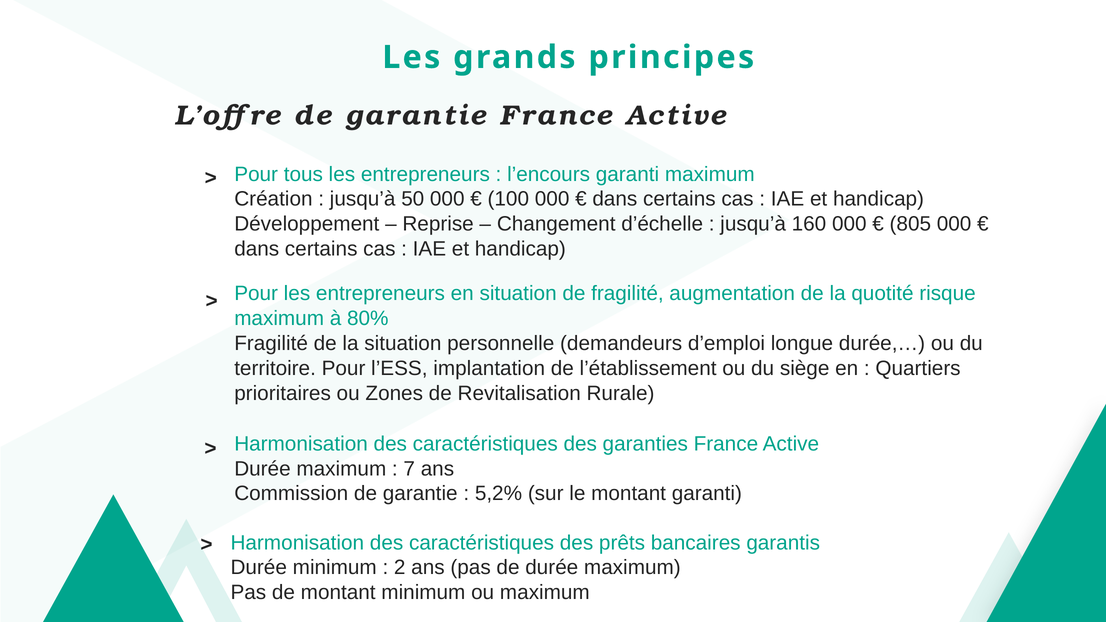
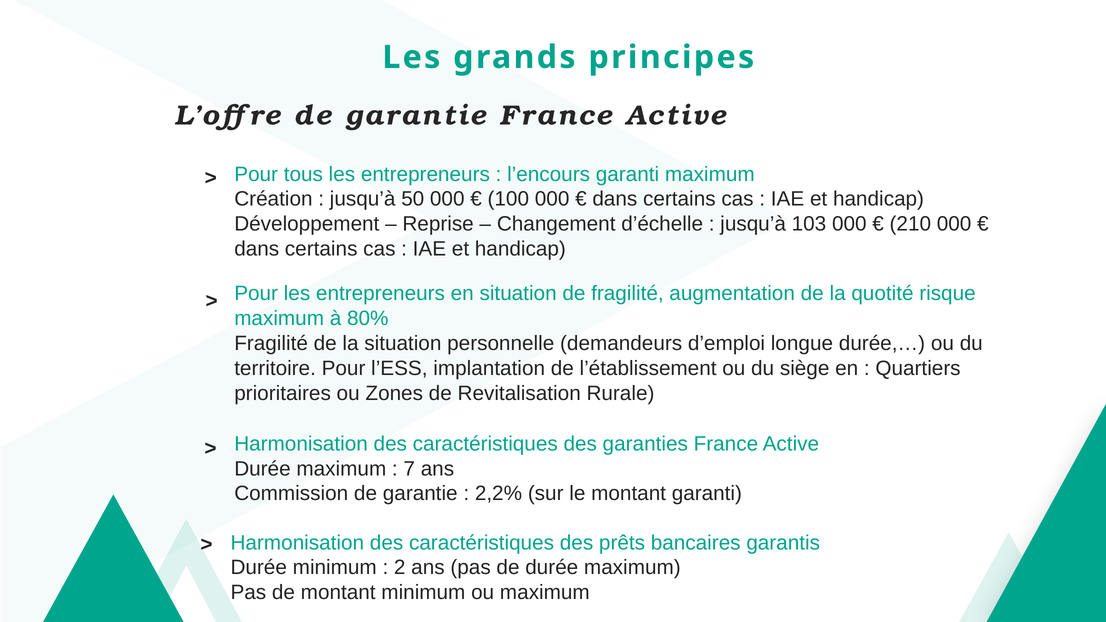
160: 160 -> 103
805: 805 -> 210
5,2%: 5,2% -> 2,2%
